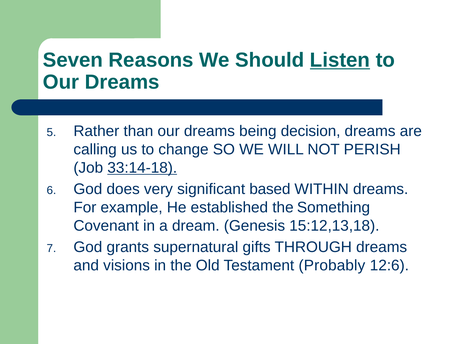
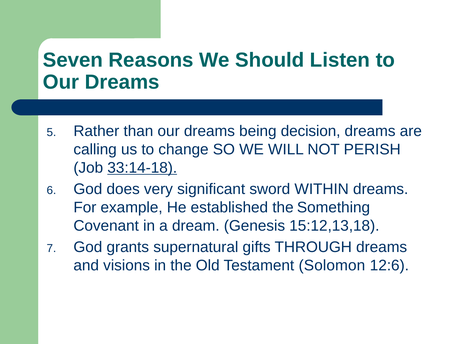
Listen underline: present -> none
based: based -> sword
Probably: Probably -> Solomon
